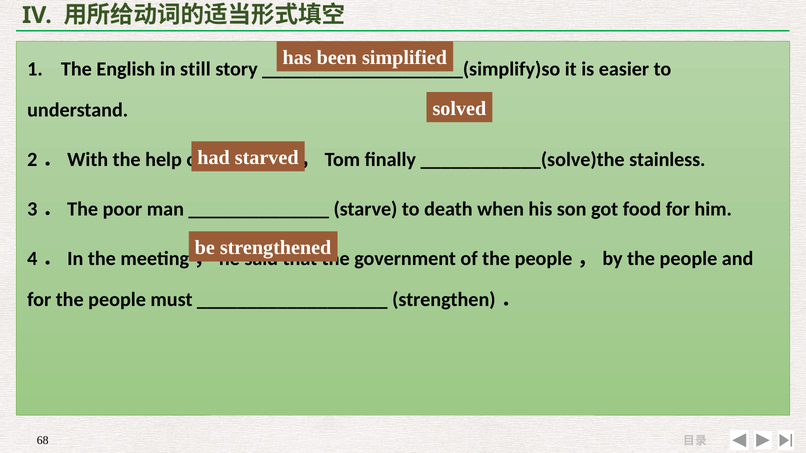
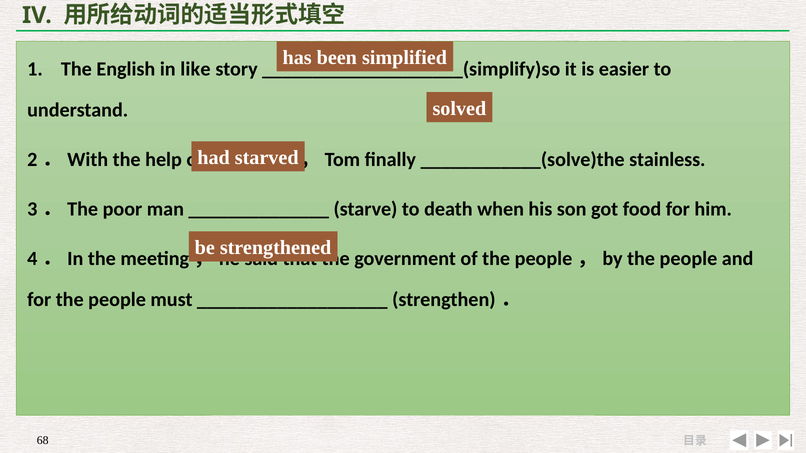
still: still -> like
